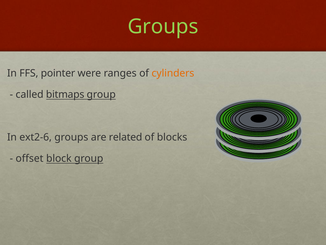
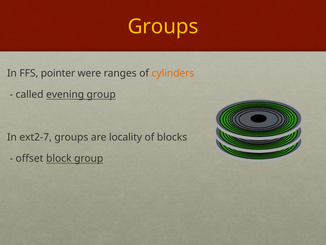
Groups at (163, 27) colour: light green -> yellow
bitmaps: bitmaps -> evening
ext2-6: ext2-6 -> ext2-7
related: related -> locality
